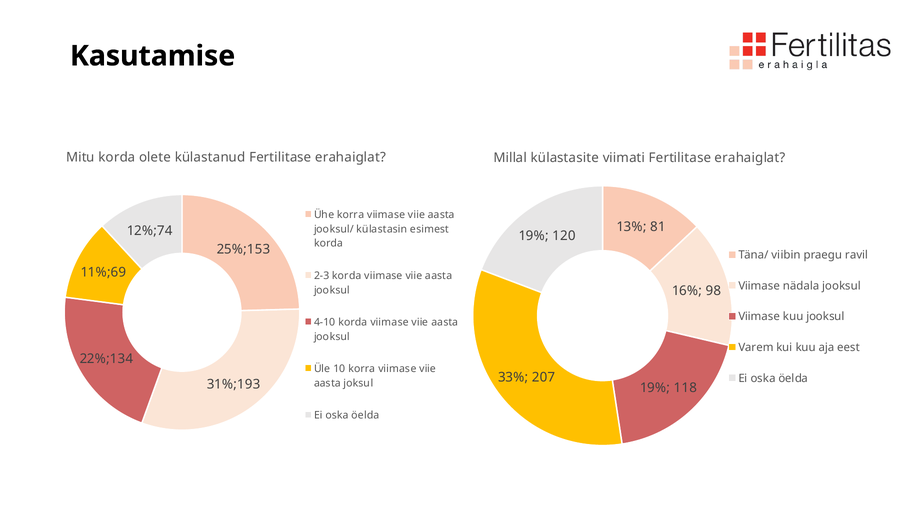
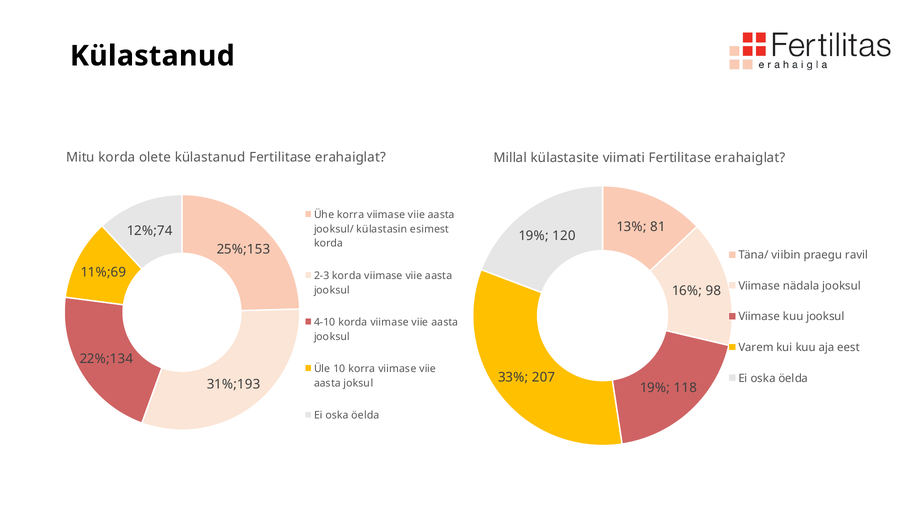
Kasutamise at (153, 56): Kasutamise -> Külastanud
